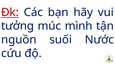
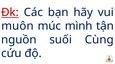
tưởng: tưởng -> muôn
Nước: Nước -> Cùng
